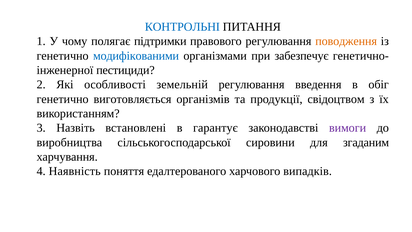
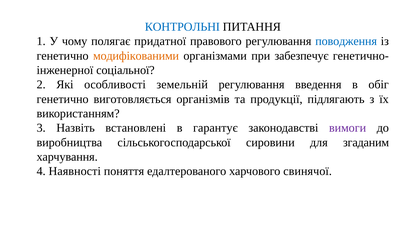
підтримки: підтримки -> придатної
поводження colour: orange -> blue
модифікованими colour: blue -> orange
пестициди: пестициди -> соціальної
свідоцтвом: свідоцтвом -> підлягають
Наявність: Наявність -> Наявності
випадків: випадків -> свинячої
